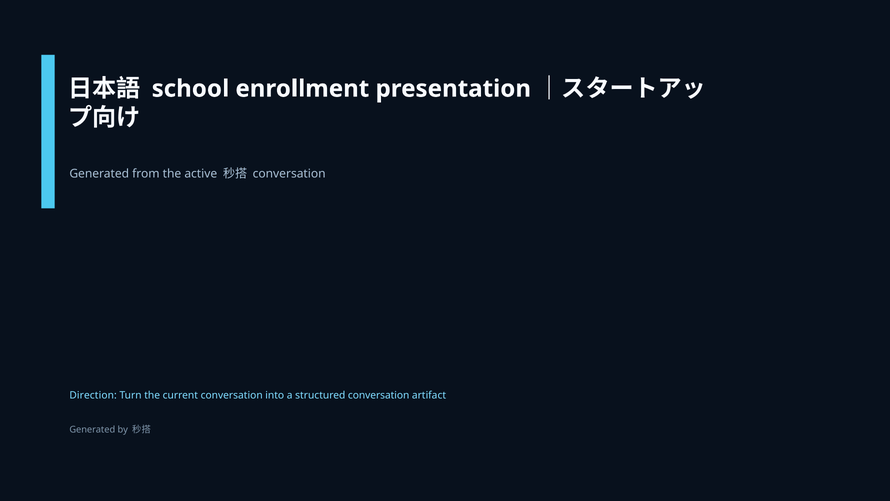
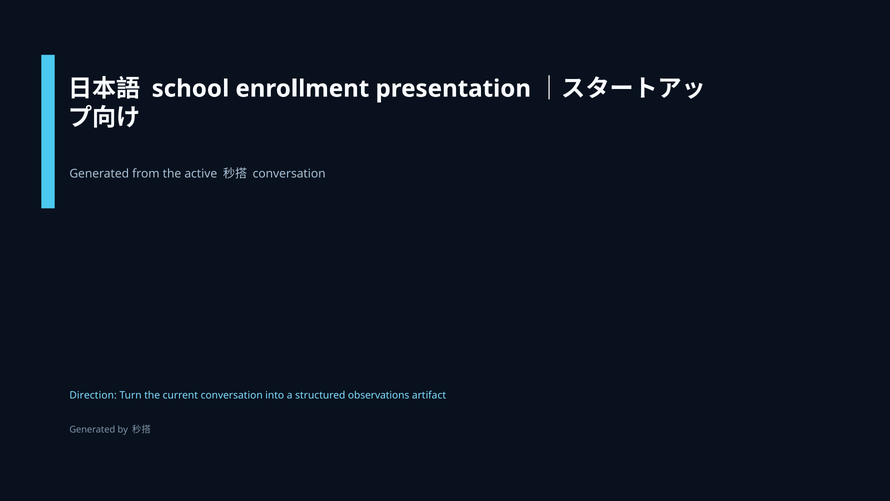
structured conversation: conversation -> observations
